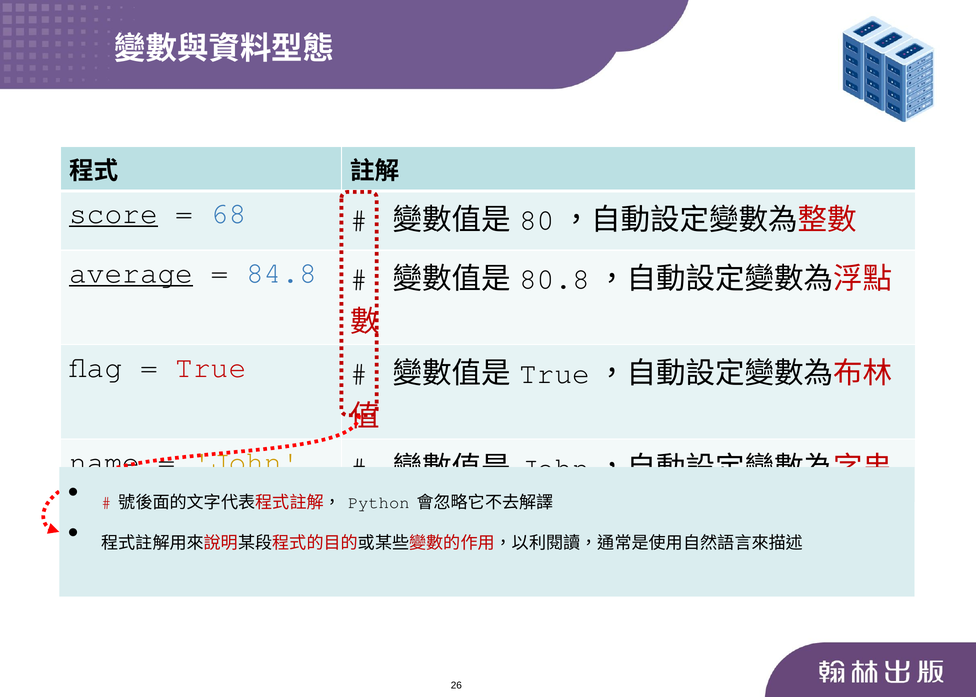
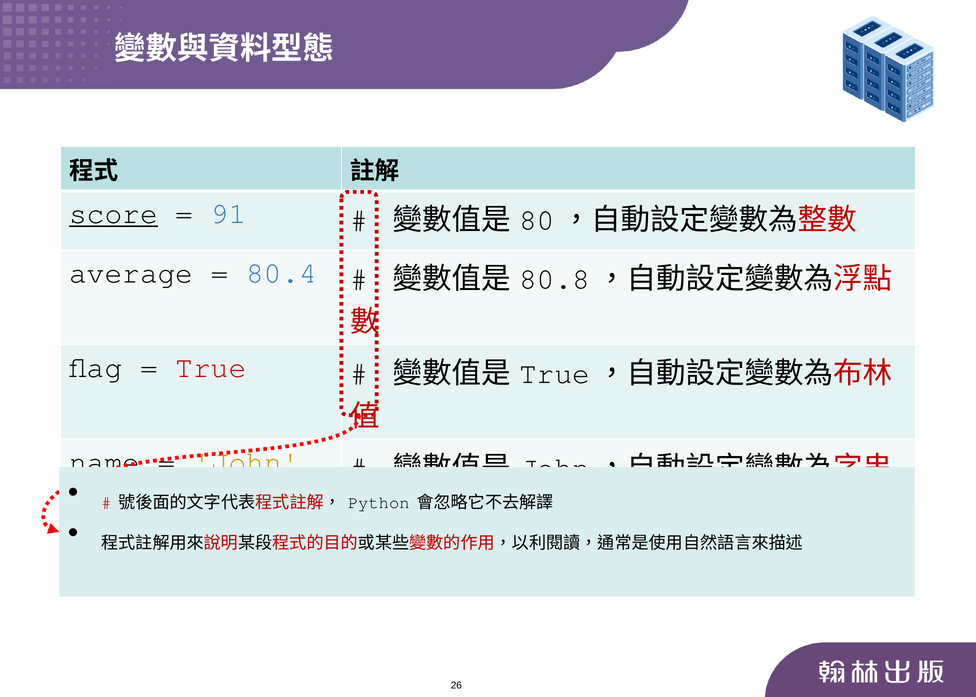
68: 68 -> 91
average underline: present -> none
84.8: 84.8 -> 80.4
